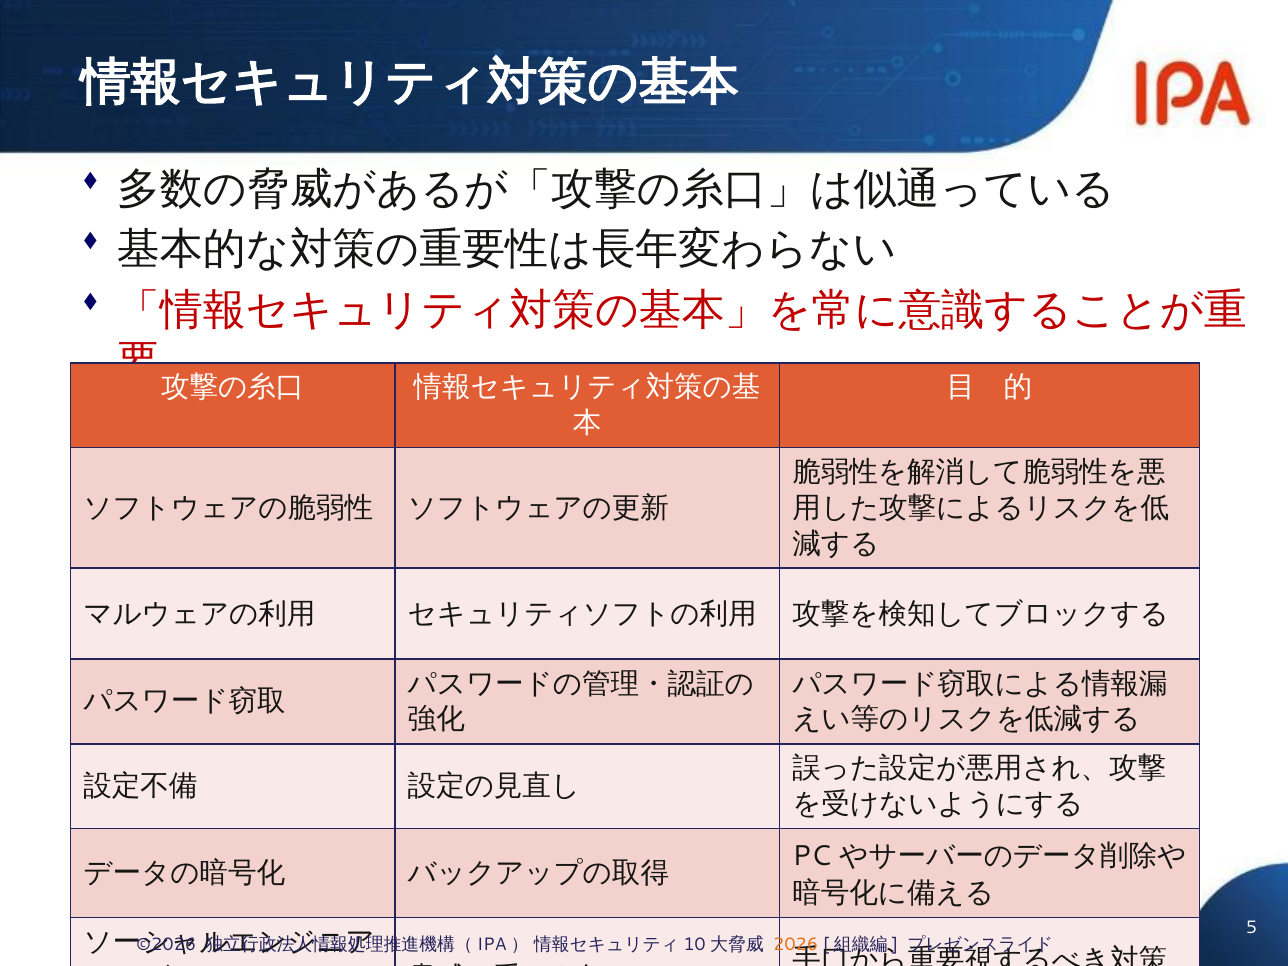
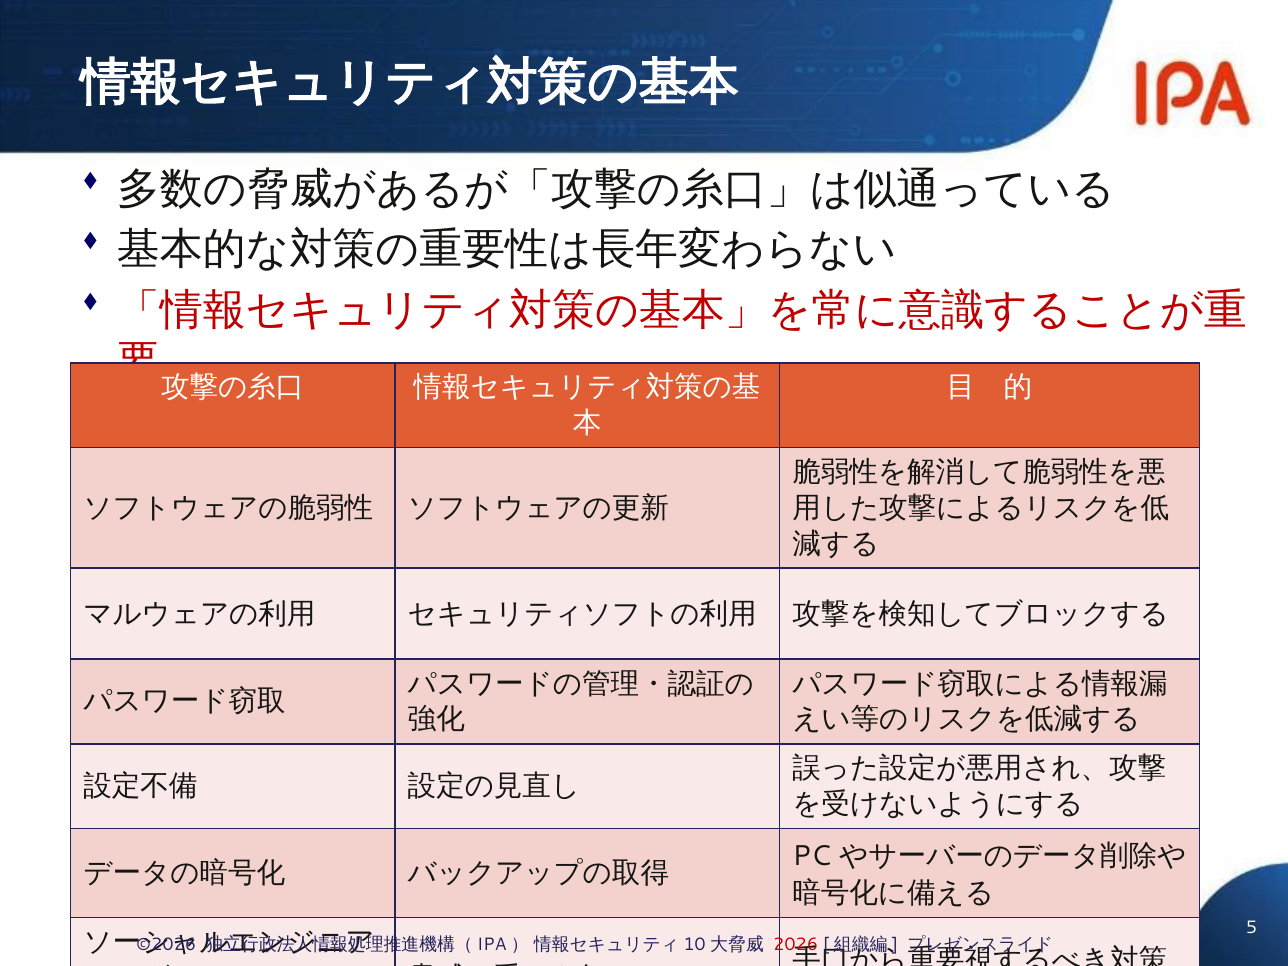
2026 colour: orange -> red
